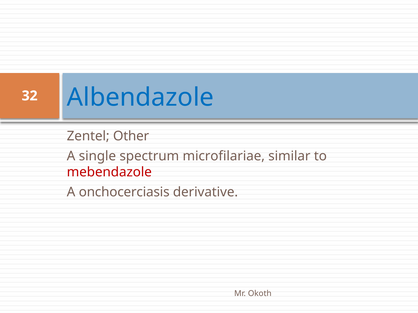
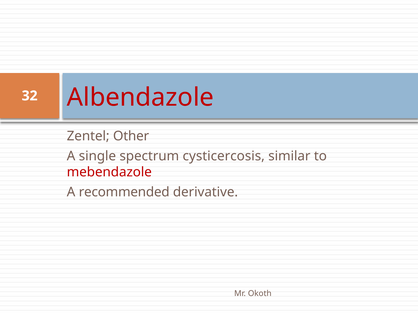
Albendazole colour: blue -> red
microfilariae: microfilariae -> cysticercosis
onchocerciasis: onchocerciasis -> recommended
